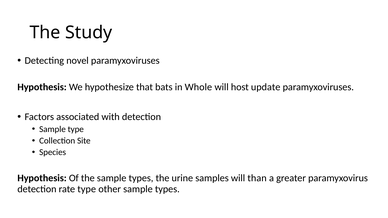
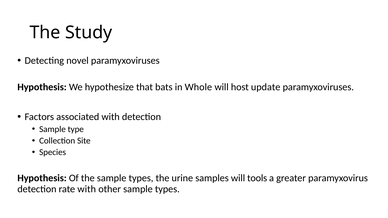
than: than -> tools
rate type: type -> with
